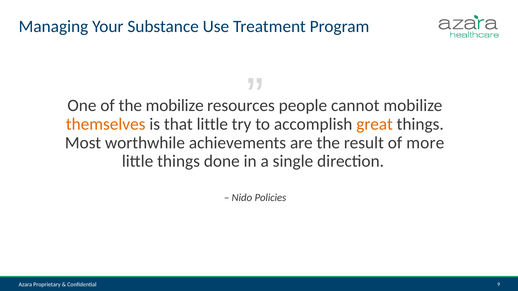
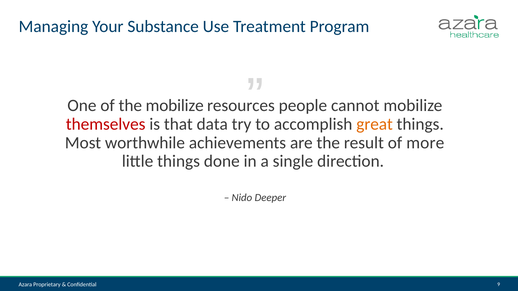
themselves colour: orange -> red
that little: little -> data
Policies: Policies -> Deeper
